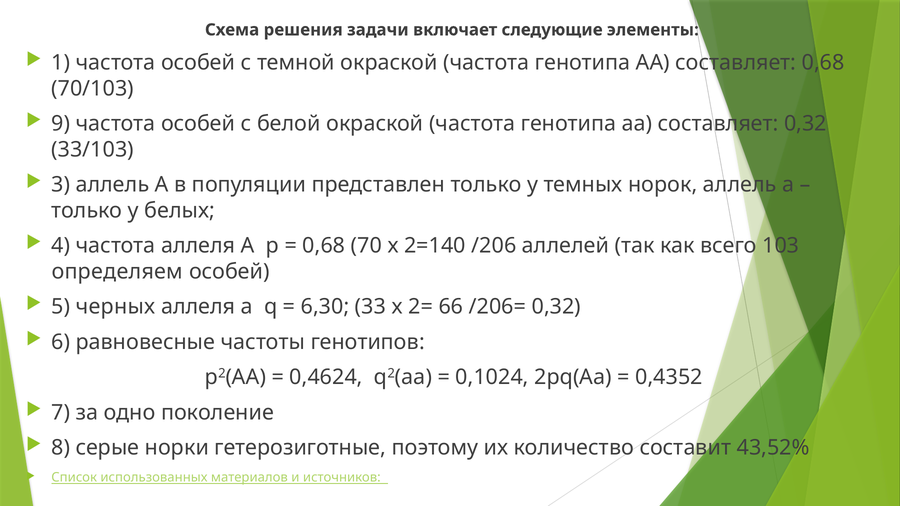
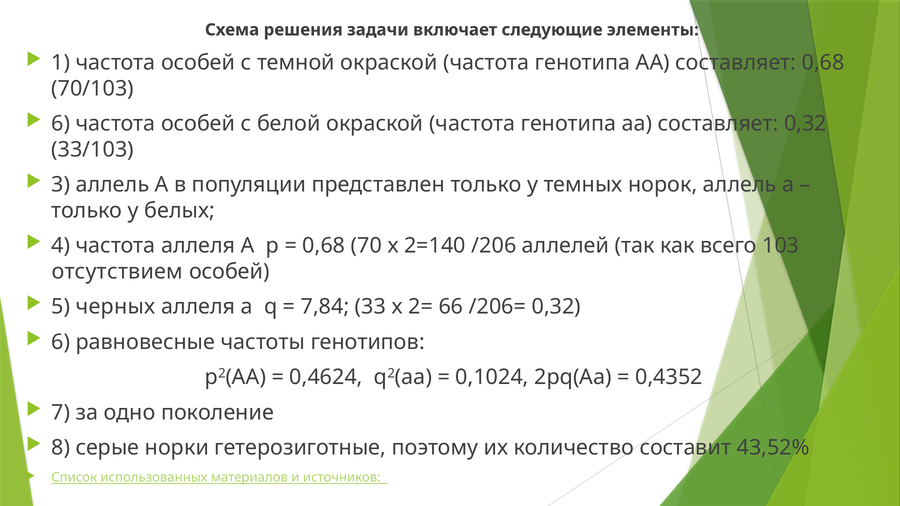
9 at (61, 124): 9 -> 6
определяем: определяем -> отсутствием
6,30: 6,30 -> 7,84
